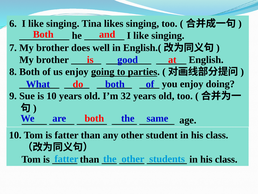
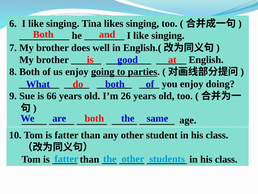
is 10: 10 -> 66
32: 32 -> 26
